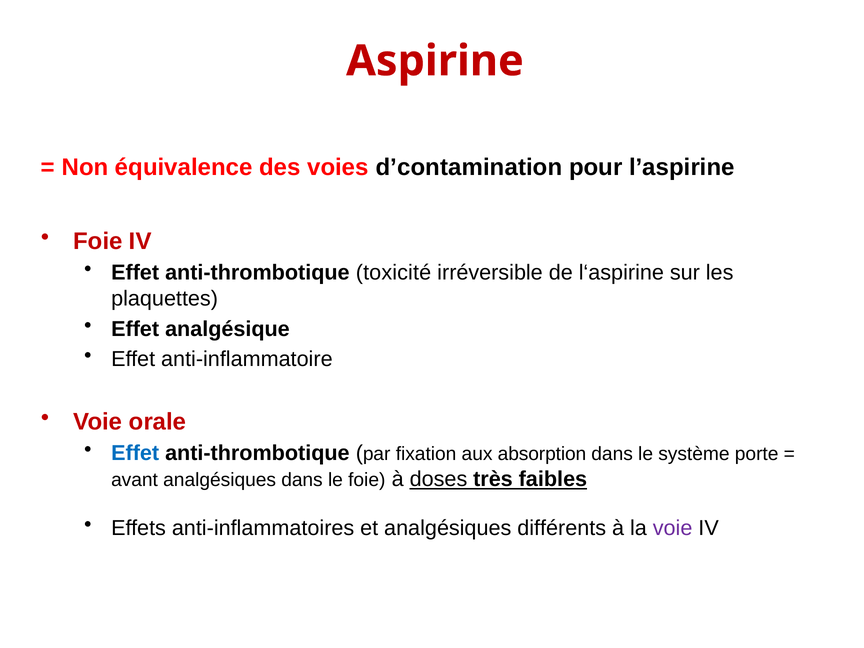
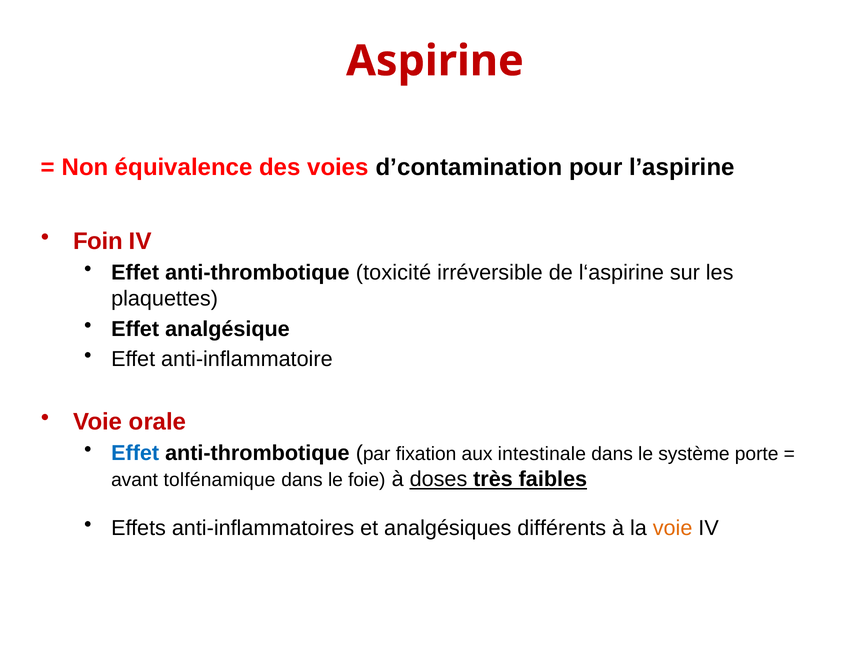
Foie at (98, 241): Foie -> Foin
absorption: absorption -> intestinale
avant analgésiques: analgésiques -> tolfénamique
voie at (673, 528) colour: purple -> orange
